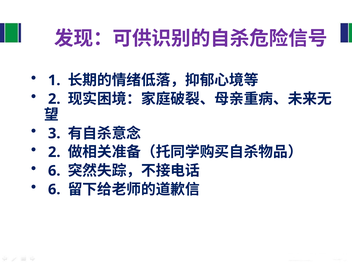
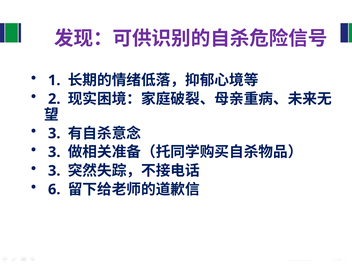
2 at (54, 152): 2 -> 3
6 at (54, 171): 6 -> 3
